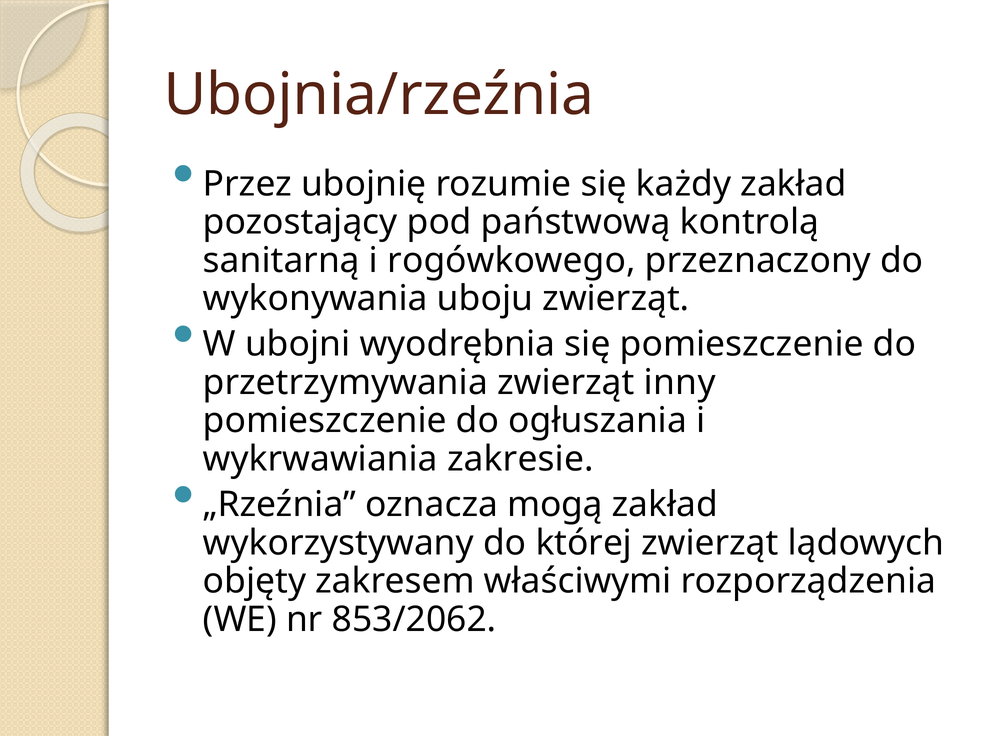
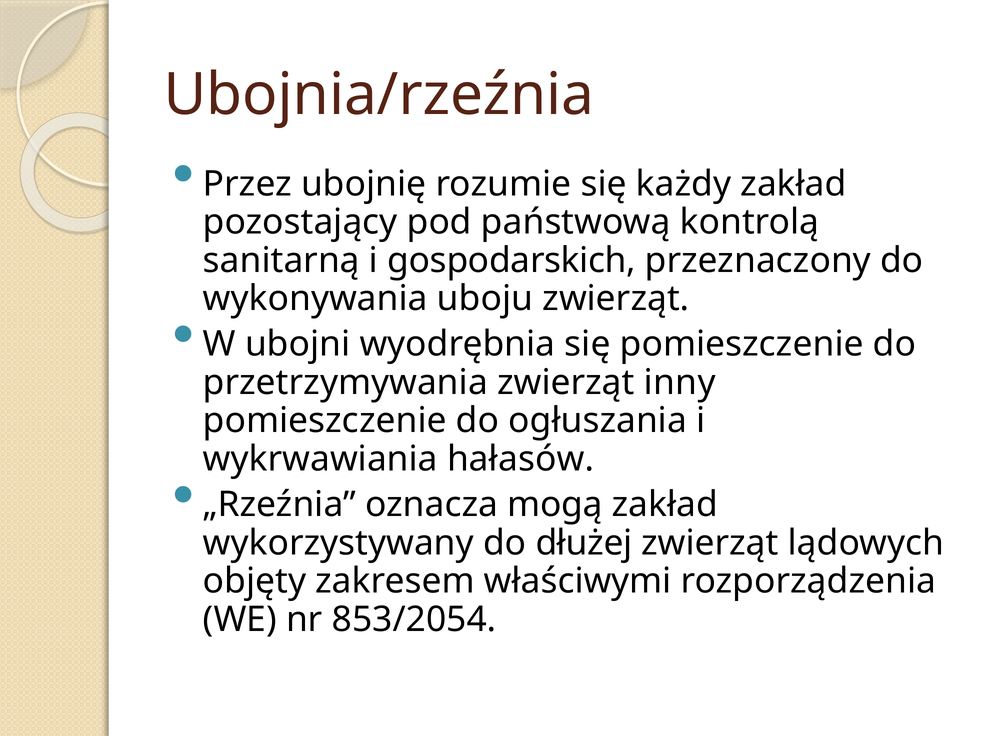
rogówkowego: rogówkowego -> gospodarskich
zakresie: zakresie -> hałasów
której: której -> dłużej
853/2062: 853/2062 -> 853/2054
